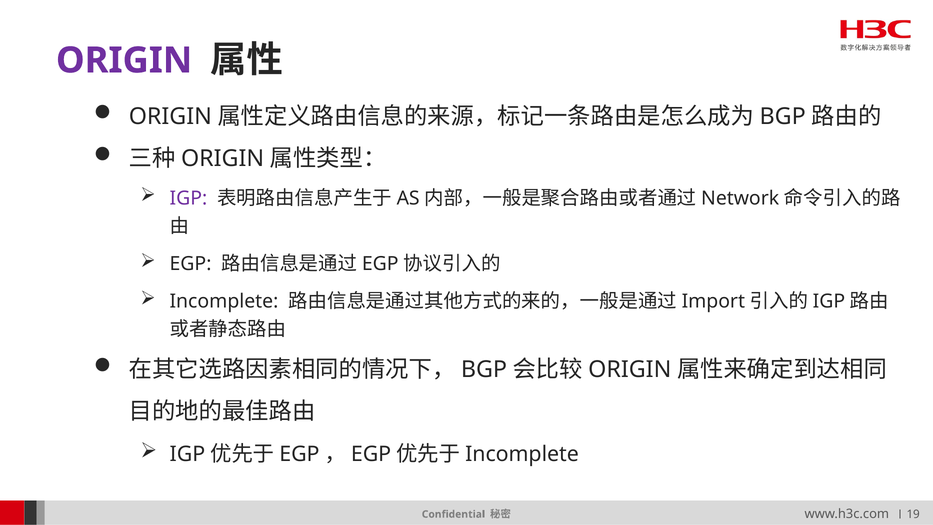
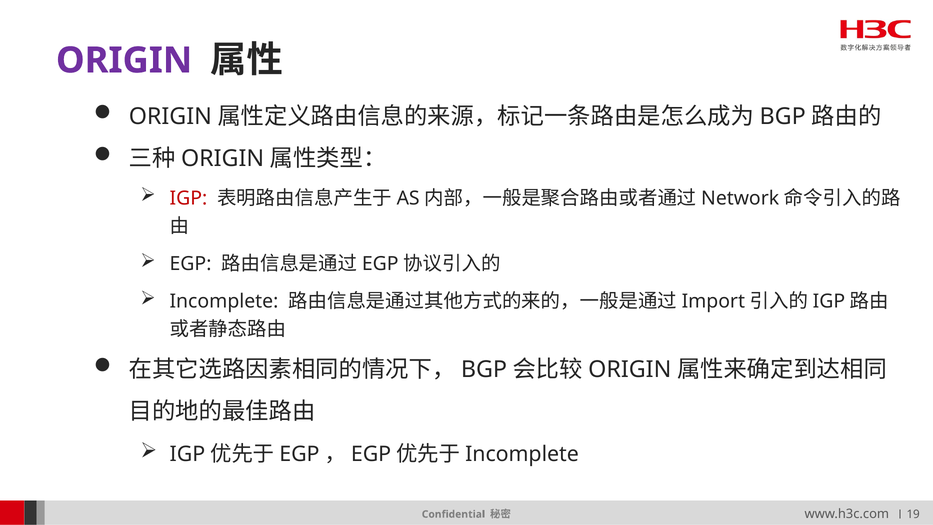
IGP colour: purple -> red
